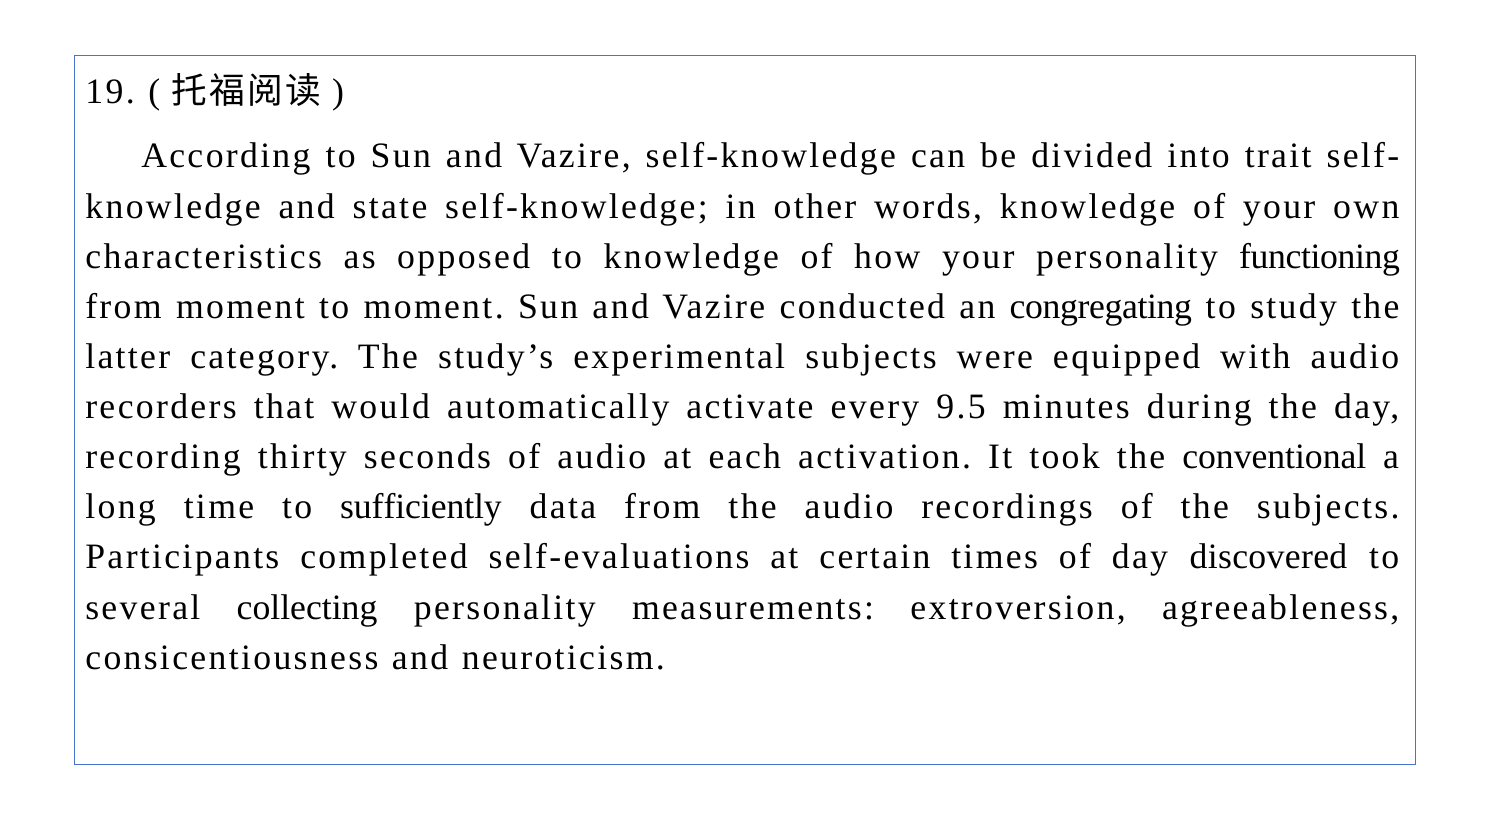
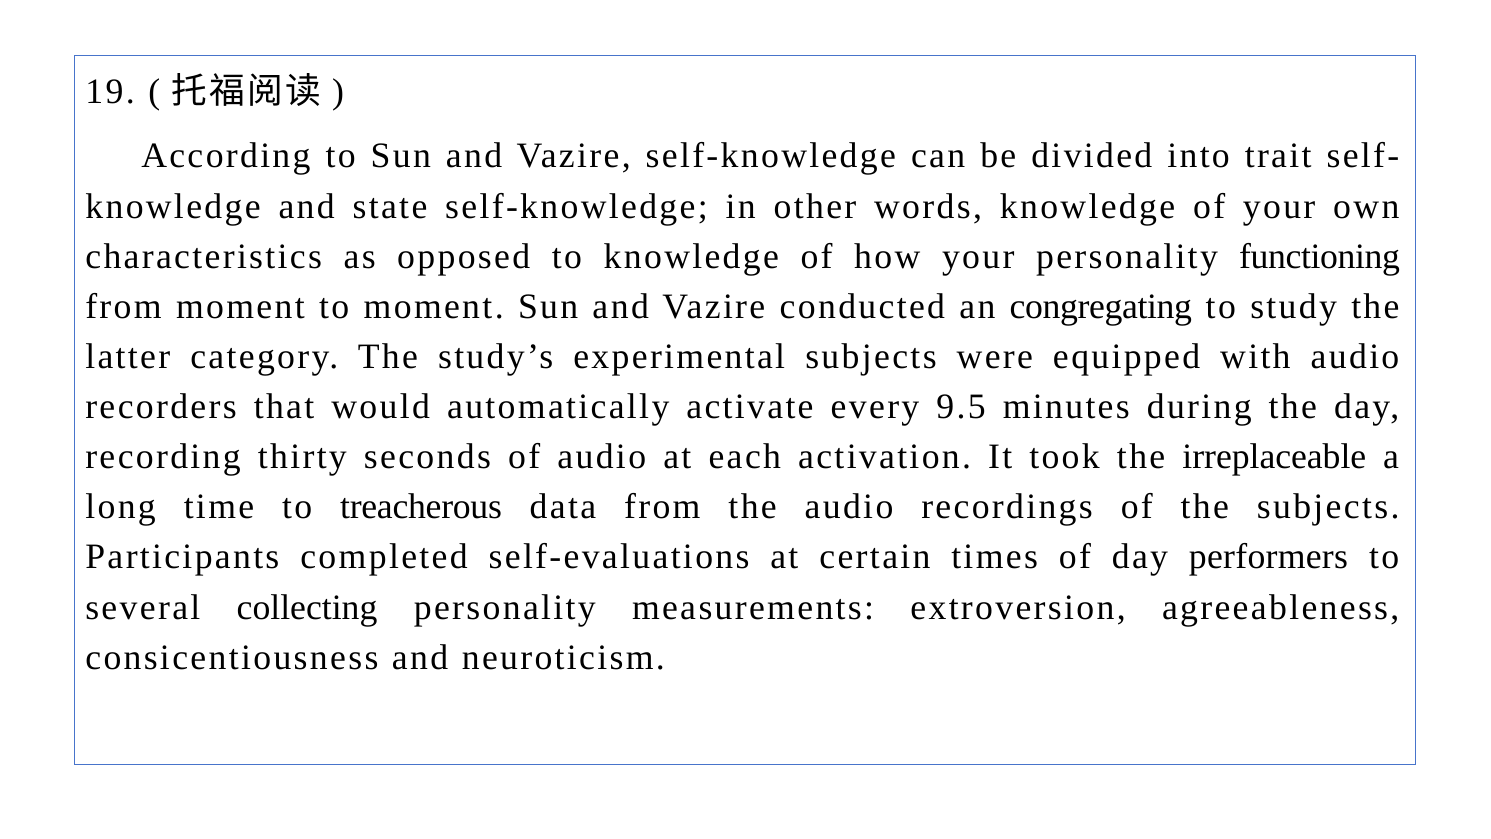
conventional: conventional -> irreplaceable
sufficiently: sufficiently -> treacherous
discovered: discovered -> performers
